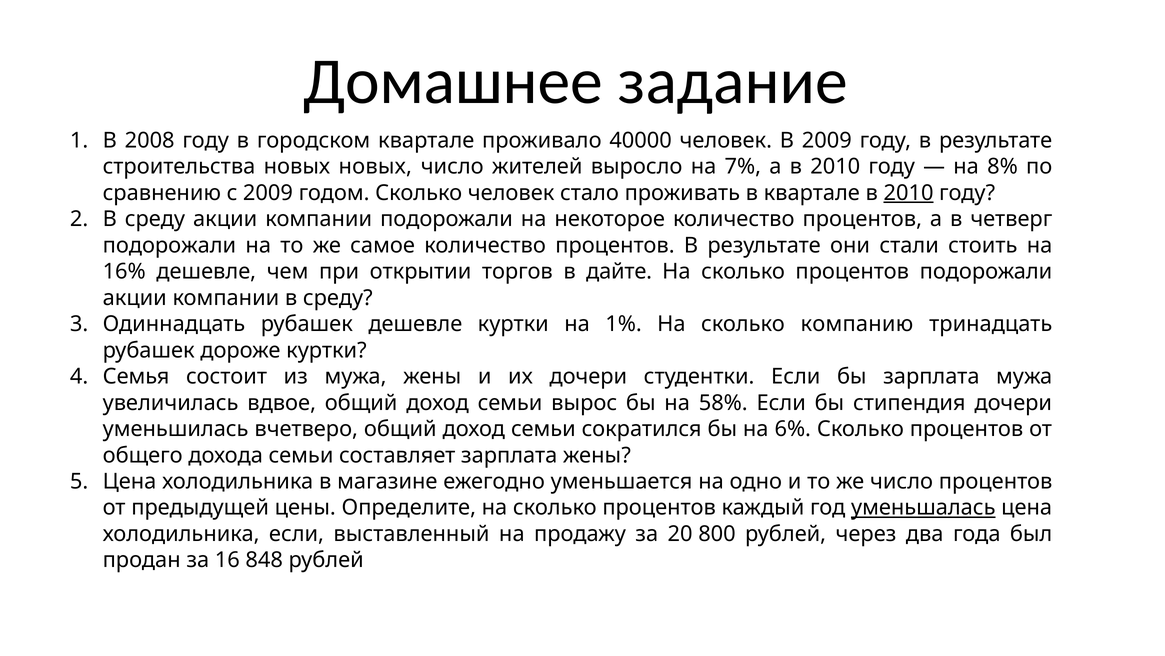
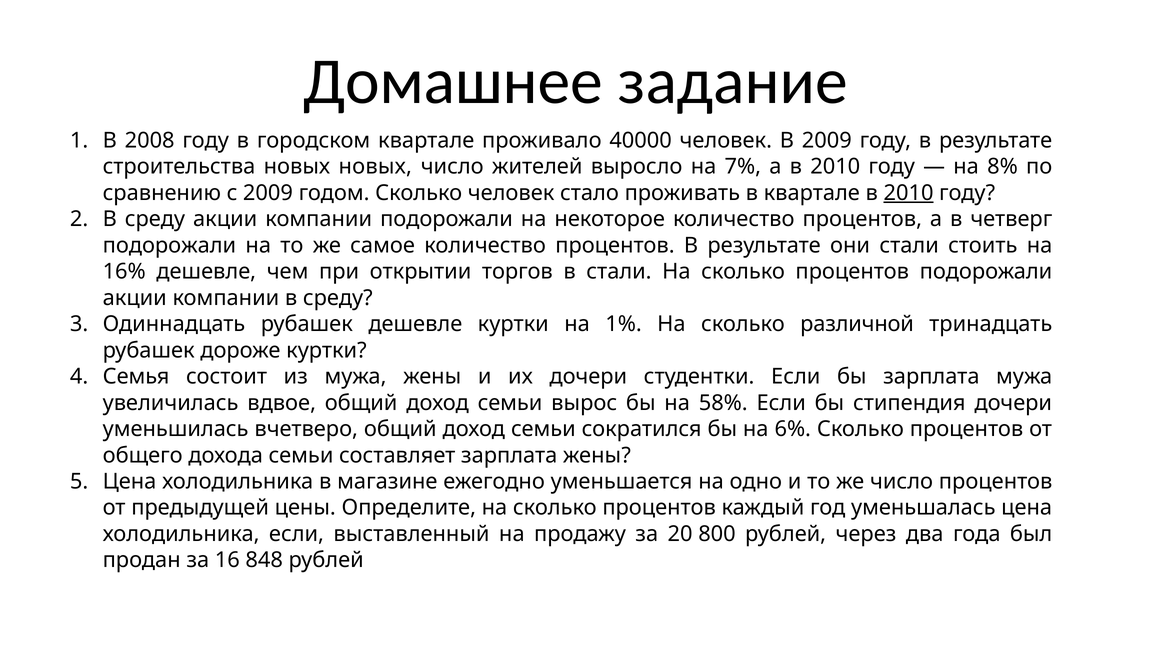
в дайте: дайте -> стали
компанию: компанию -> различной
уменьшалась underline: present -> none
